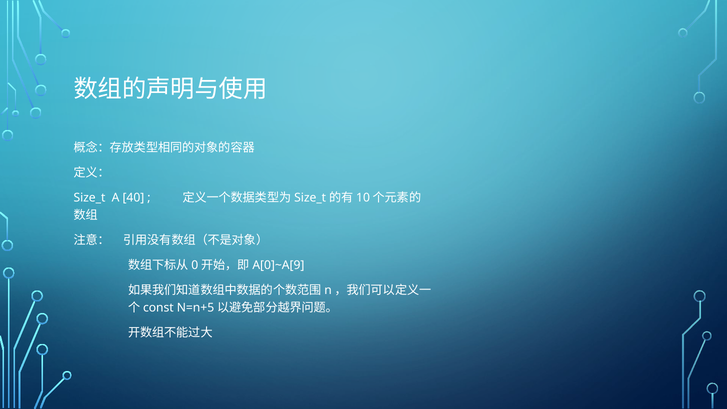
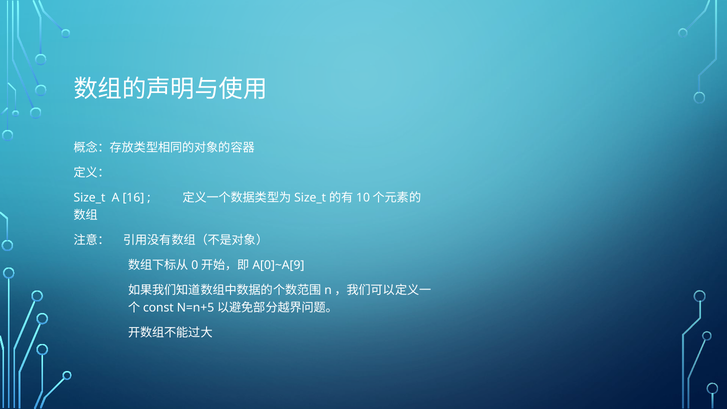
40: 40 -> 16
